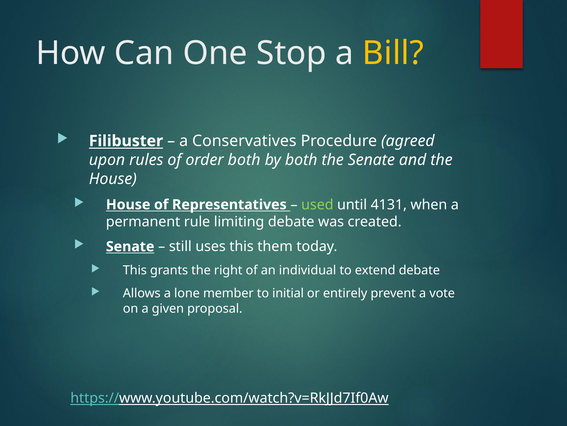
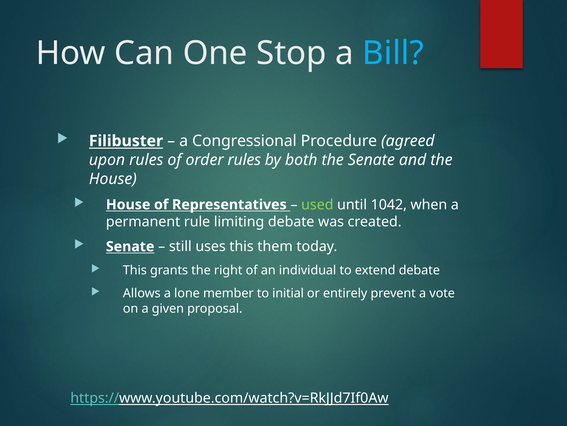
Bill colour: yellow -> light blue
Conservatives: Conservatives -> Congressional
order both: both -> rules
4131: 4131 -> 1042
